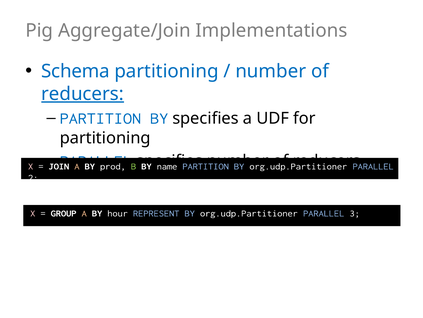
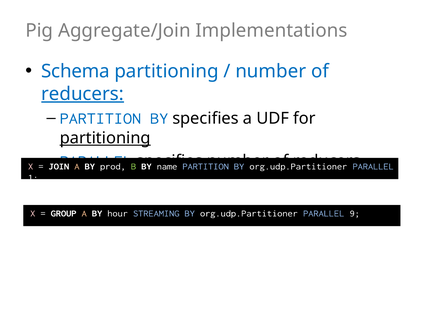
partitioning at (105, 138) underline: none -> present
2: 2 -> 1
REPRESENT: REPRESENT -> STREAMING
3: 3 -> 9
